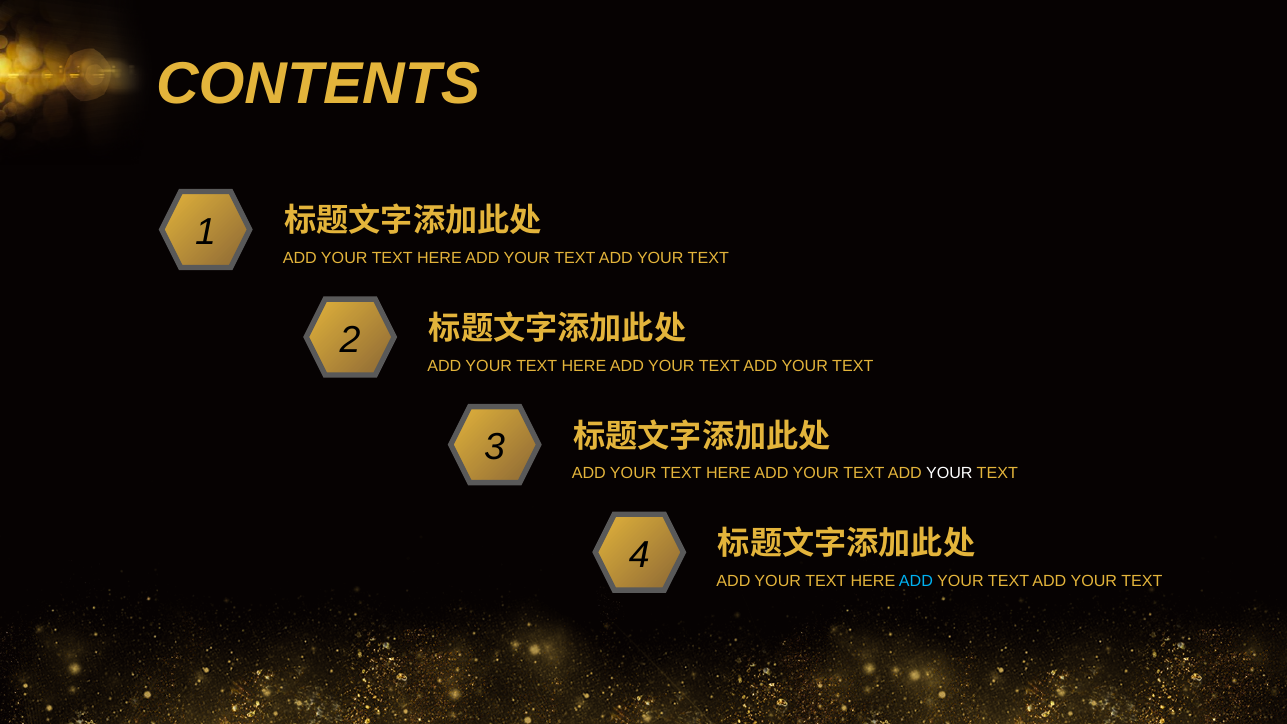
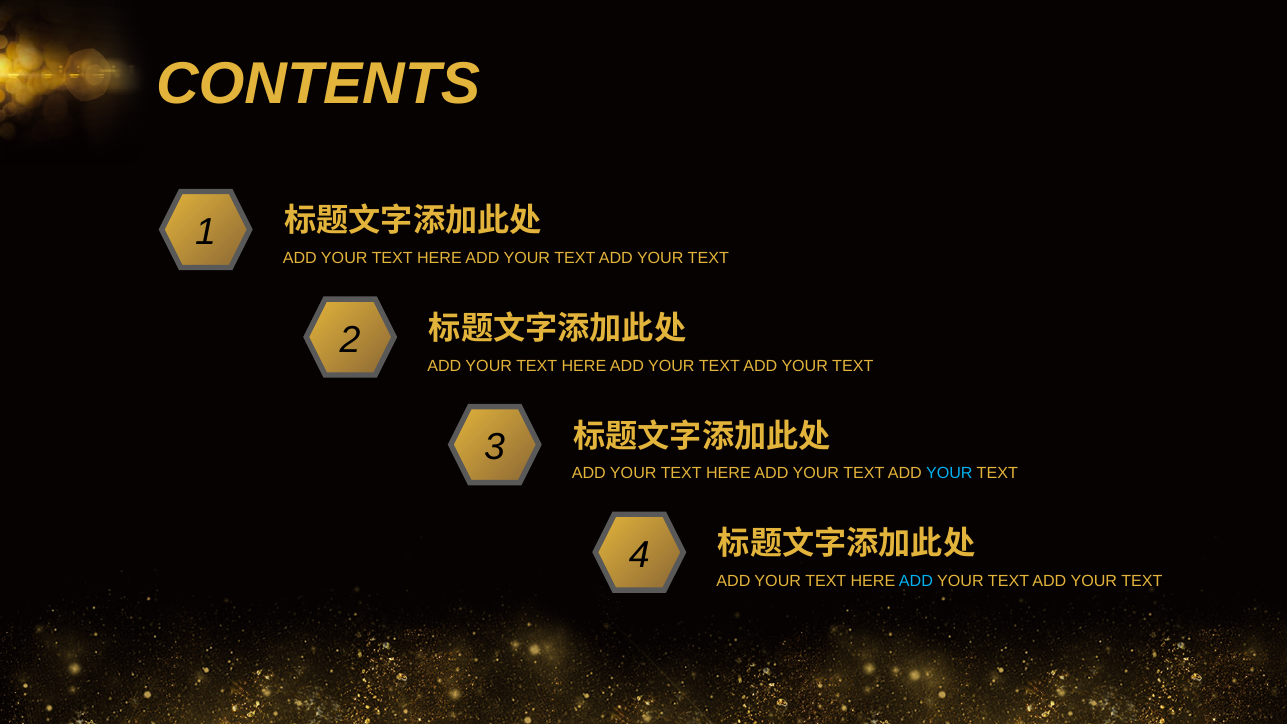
YOUR at (949, 473) colour: white -> light blue
